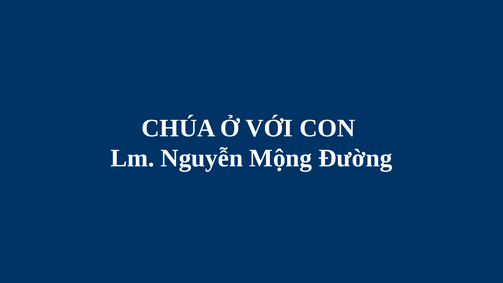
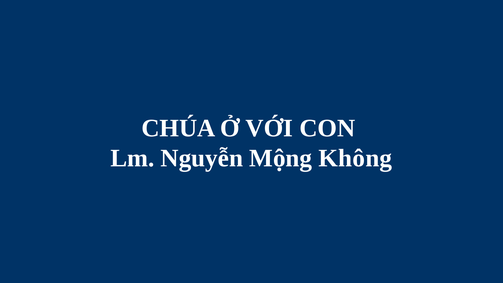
Đường: Đường -> Không
